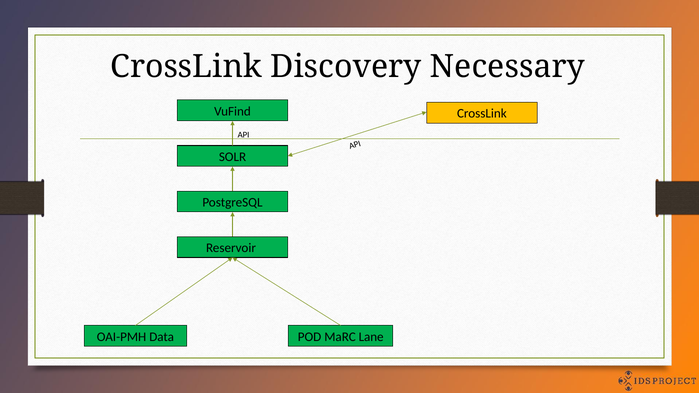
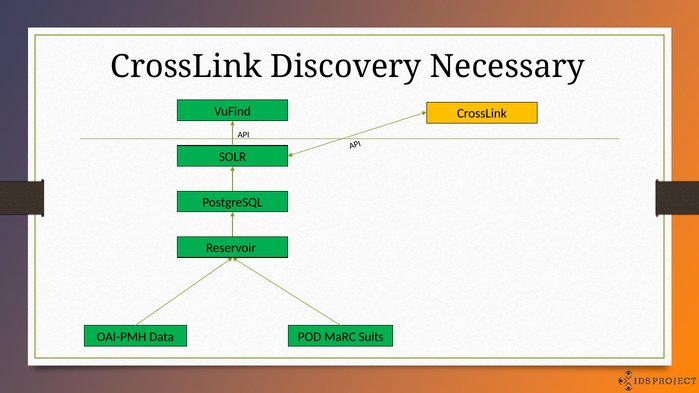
Lane: Lane -> Suits
